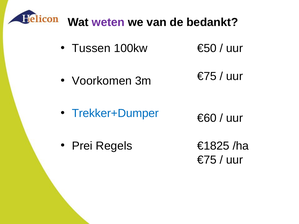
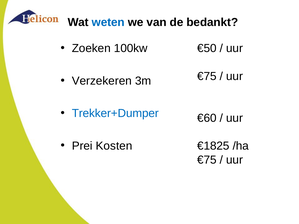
weten colour: purple -> blue
Tussen: Tussen -> Zoeken
Voorkomen: Voorkomen -> Verzekeren
Regels: Regels -> Kosten
